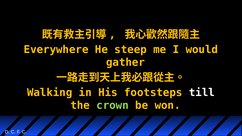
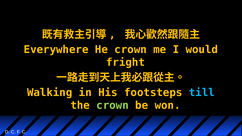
He steep: steep -> crown
gather: gather -> fright
till colour: white -> light blue
